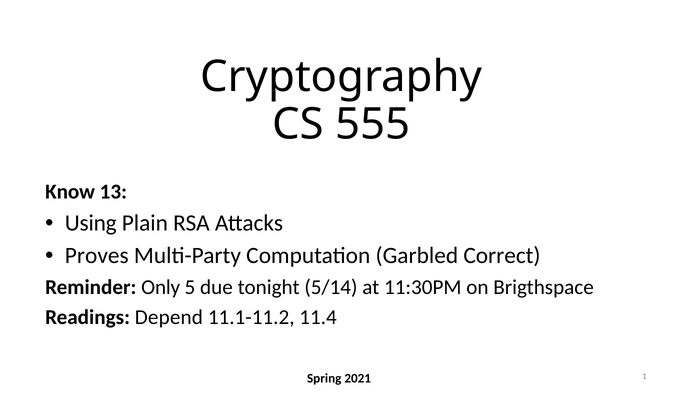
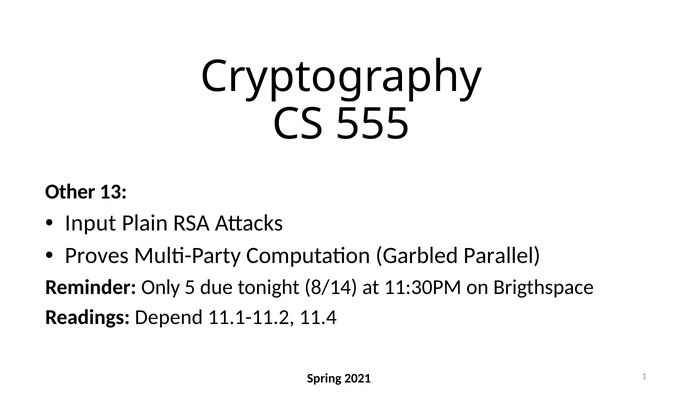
Know: Know -> Other
Using: Using -> Input
Correct: Correct -> Parallel
5/14: 5/14 -> 8/14
